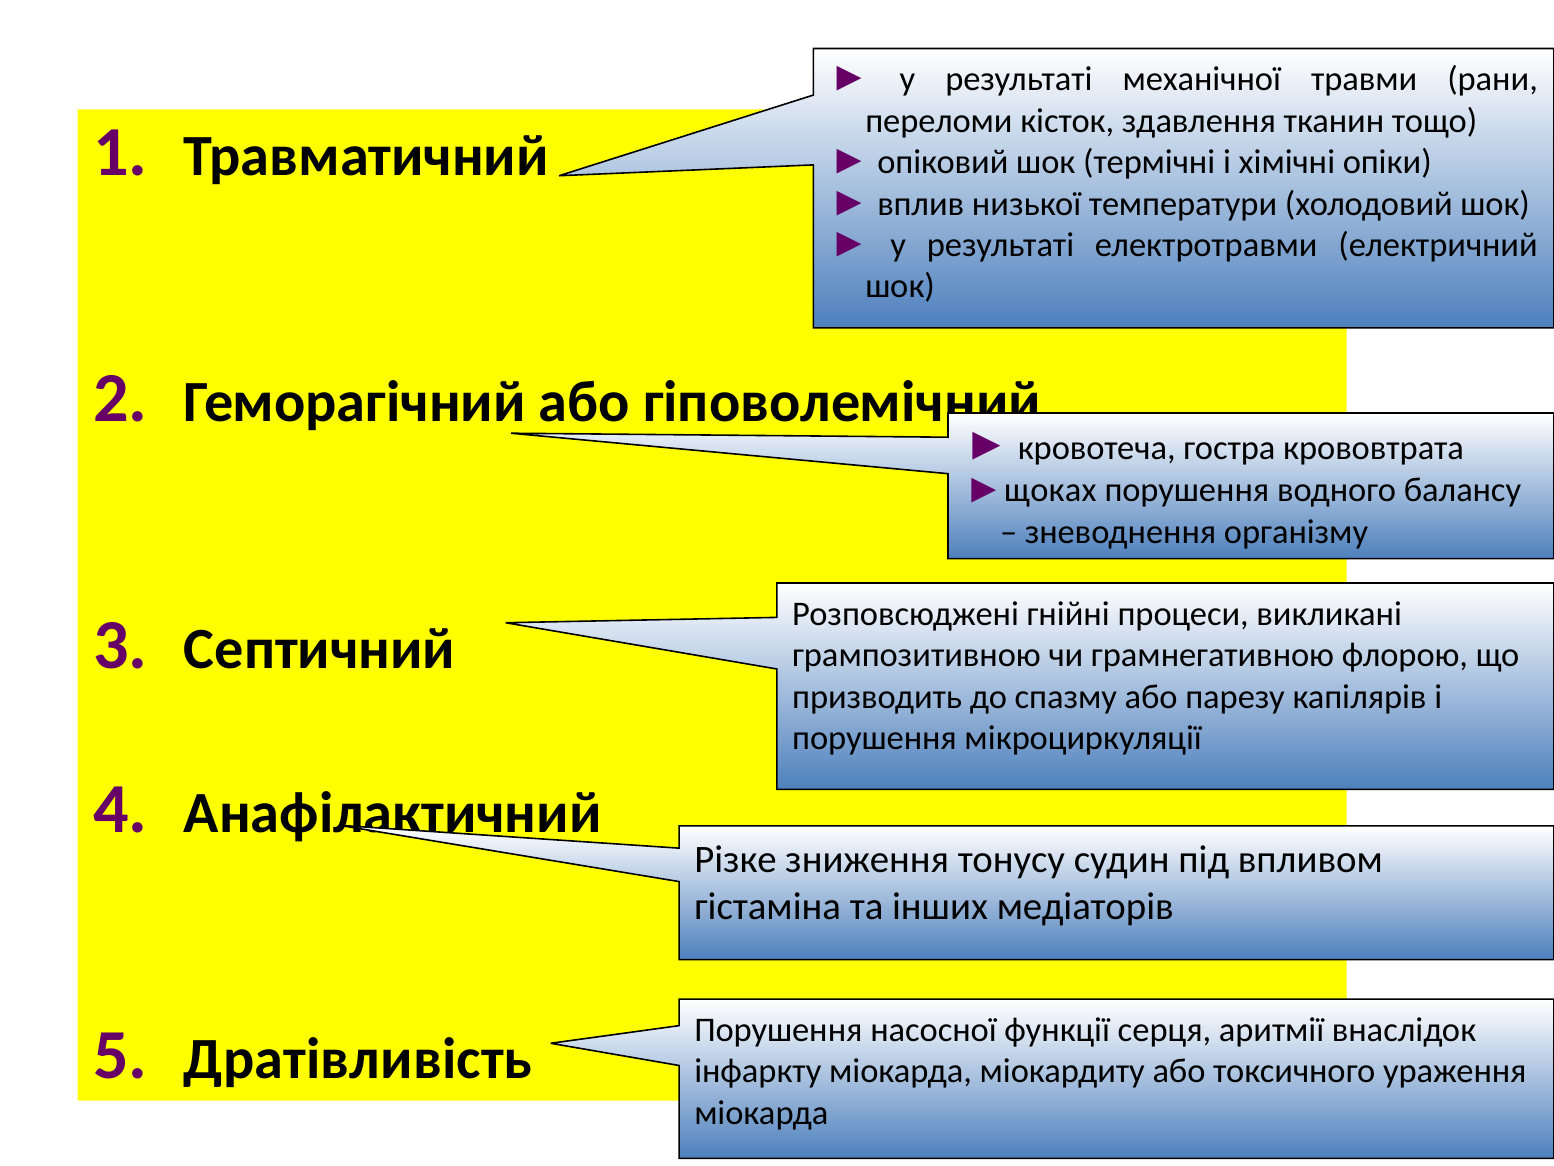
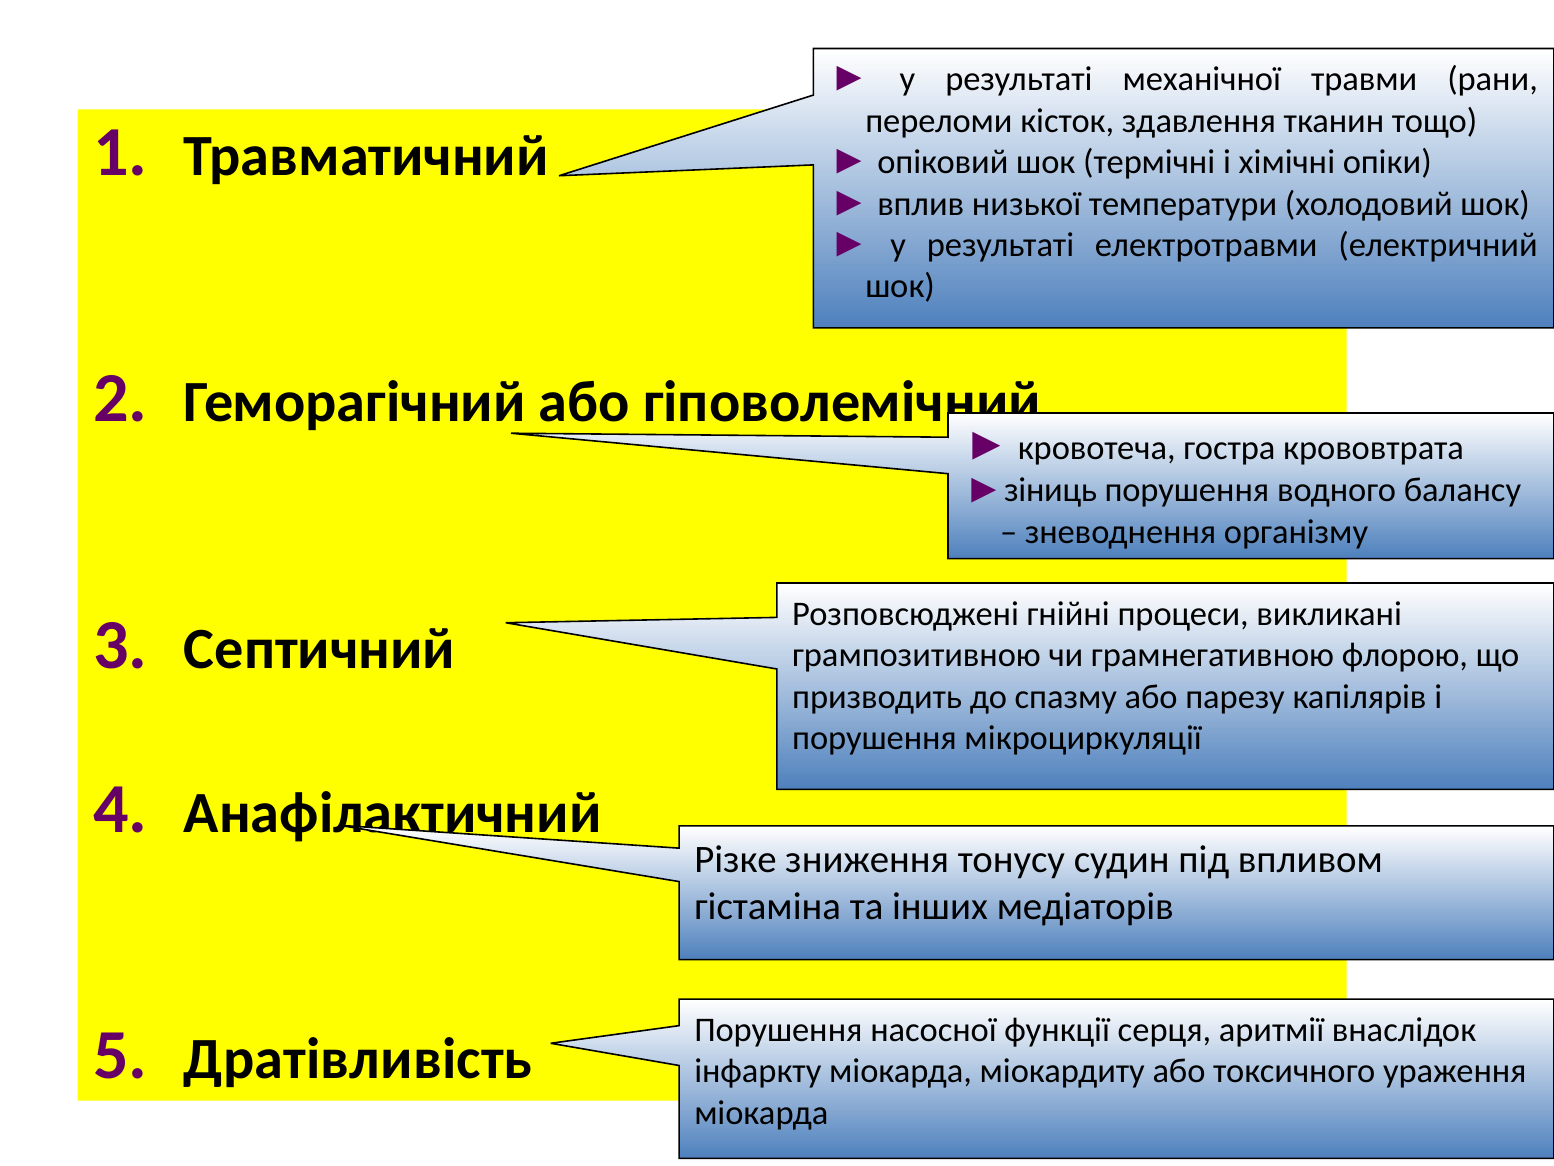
щоках: щоках -> зіниць
